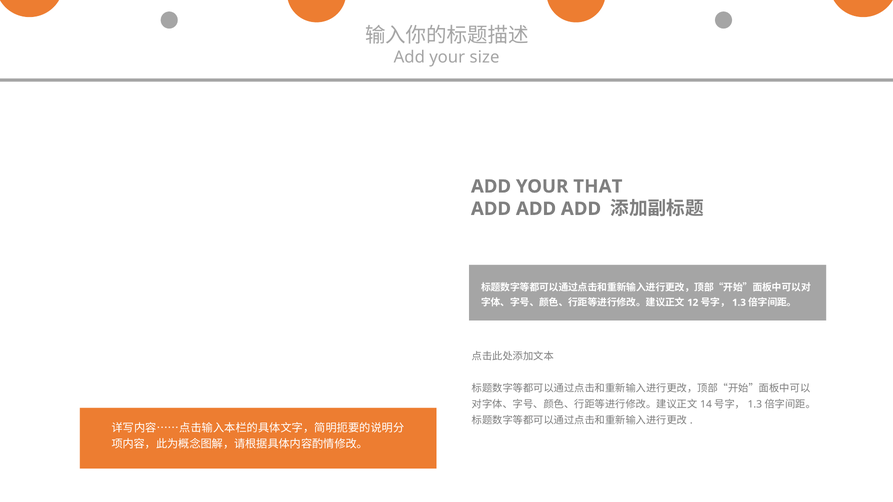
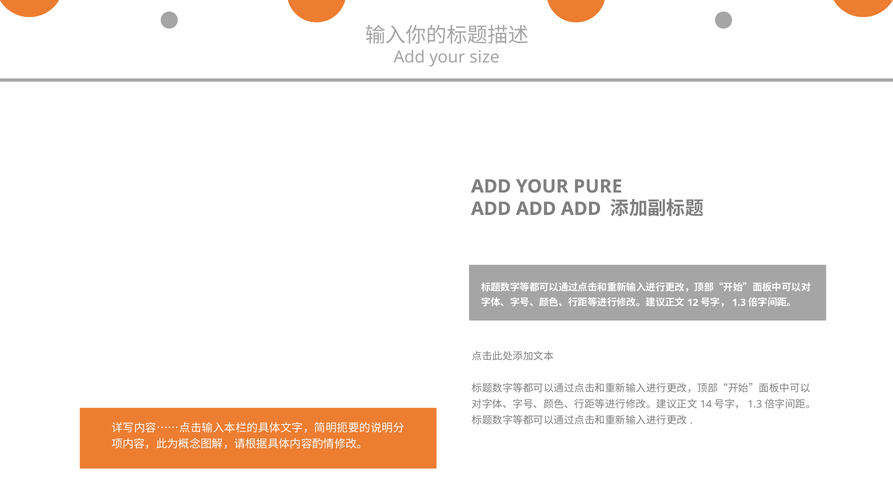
THAT: THAT -> PURE
